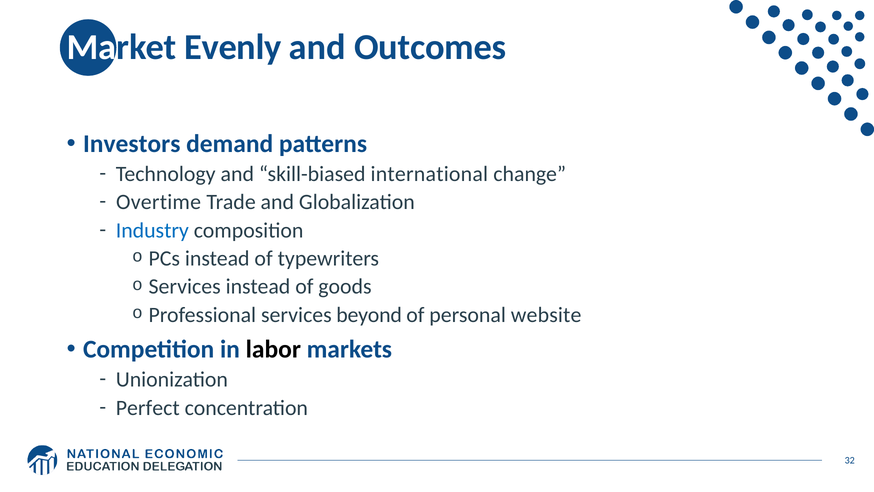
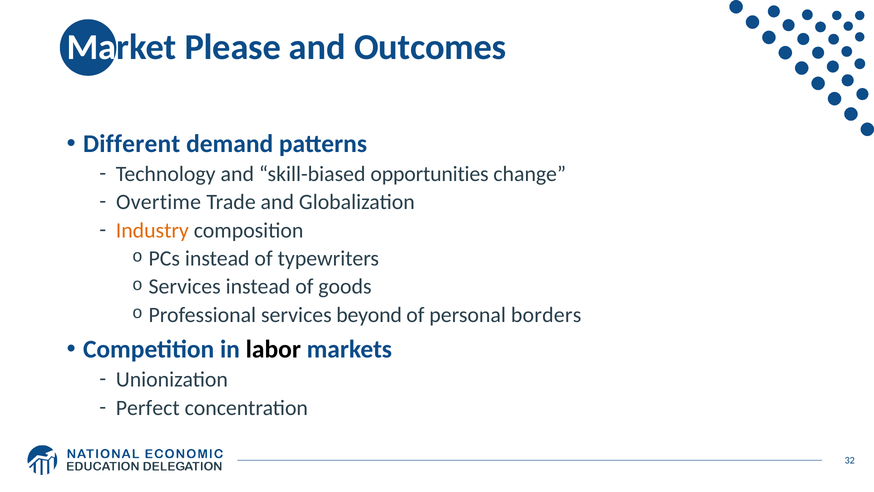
Evenly: Evenly -> Please
Investors: Investors -> Different
international: international -> opportunities
Industry colour: blue -> orange
website: website -> borders
